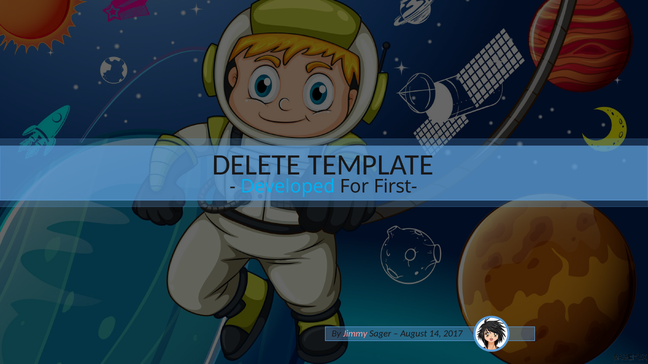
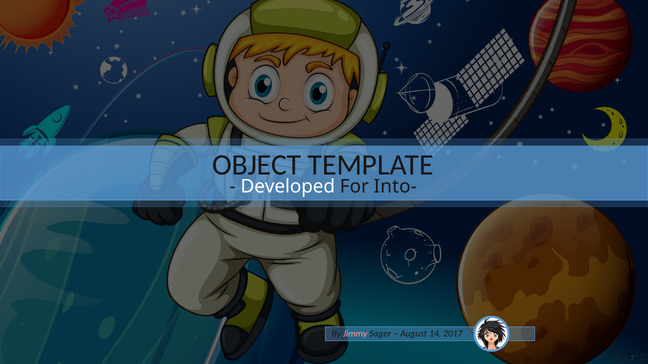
DELETE: DELETE -> OBJECT
Developed colour: light blue -> white
First-: First- -> Into-
